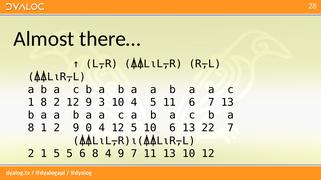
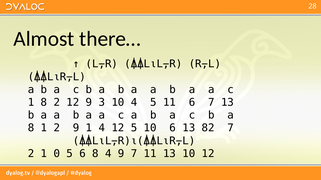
9 0: 0 -> 1
22: 22 -> 82
1 5: 5 -> 0
